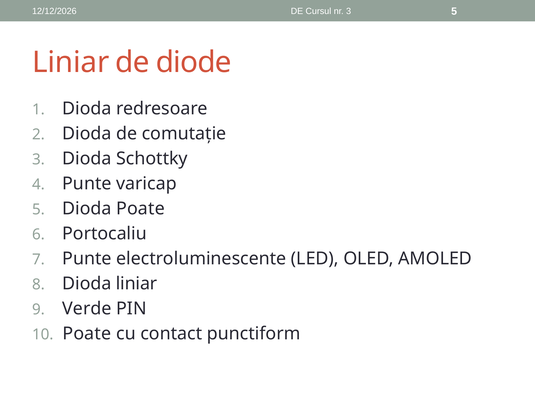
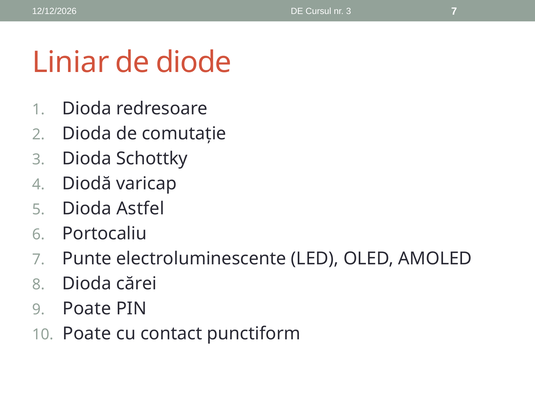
3 5: 5 -> 7
4 Punte: Punte -> Diodă
Dioda Poate: Poate -> Astfel
Dioda liniar: liniar -> cărei
Verde at (87, 308): Verde -> Poate
